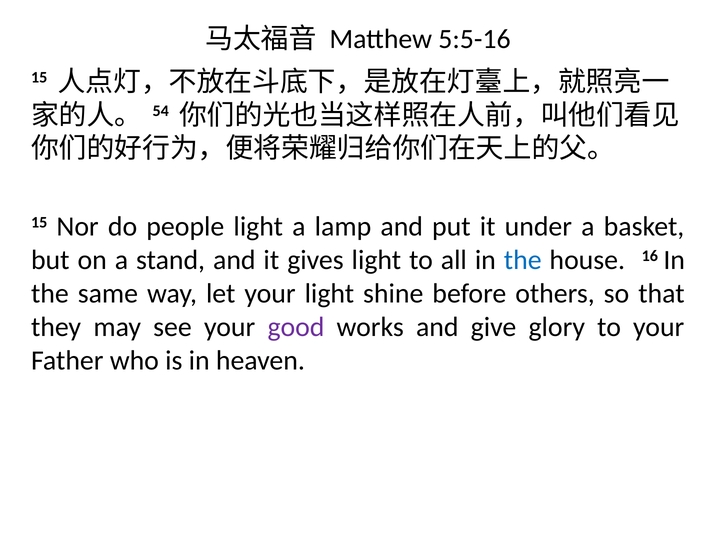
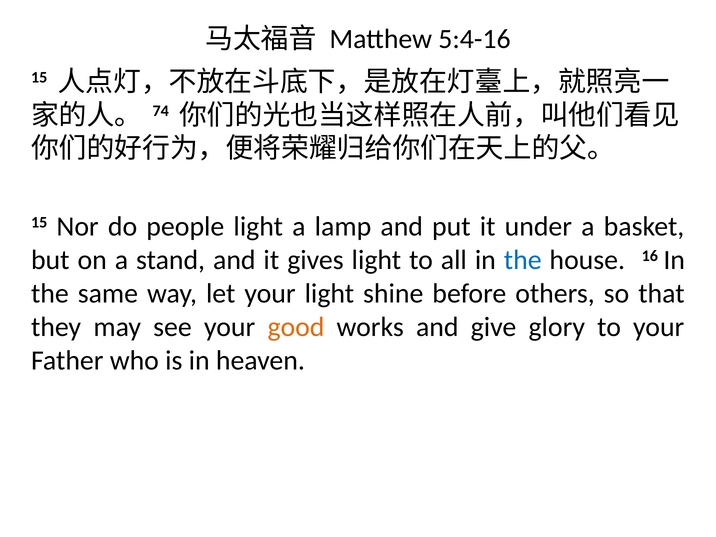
5:5-16: 5:5-16 -> 5:4-16
54: 54 -> 74
good colour: purple -> orange
